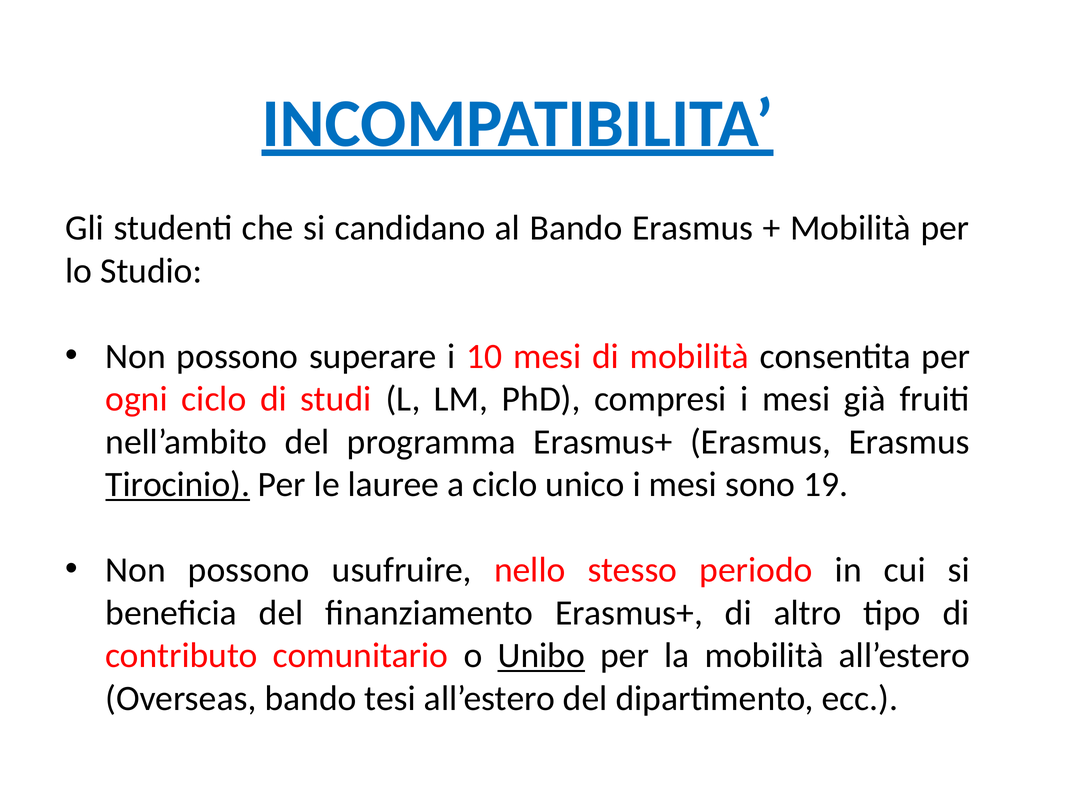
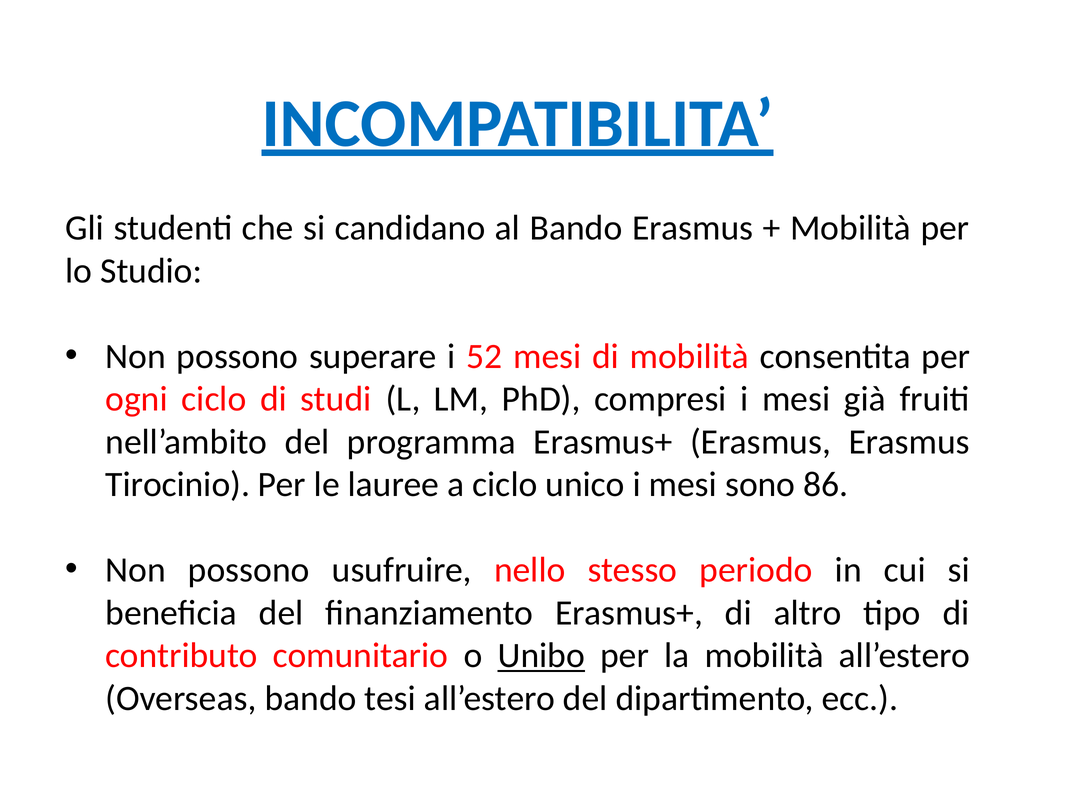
10: 10 -> 52
Tirocinio underline: present -> none
19: 19 -> 86
